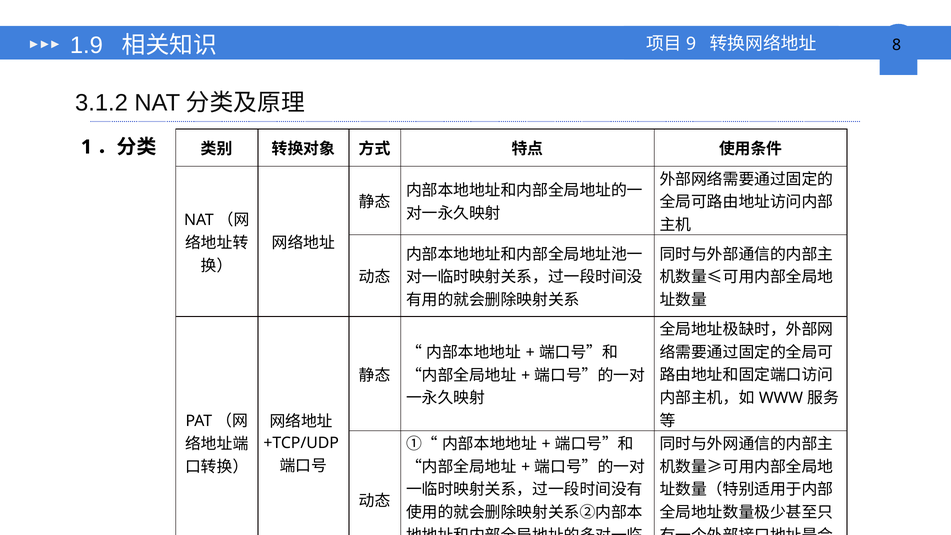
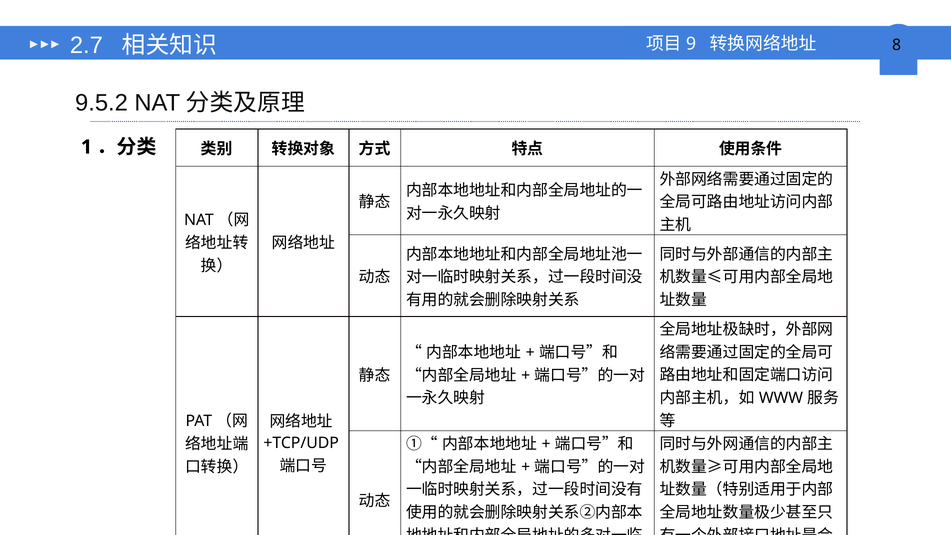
1.9: 1.9 -> 2.7
3.1.2: 3.1.2 -> 9.5.2
